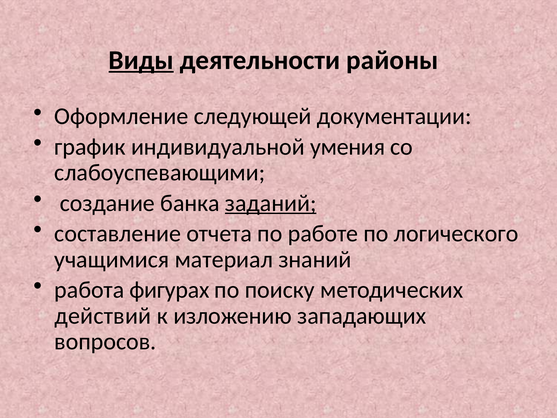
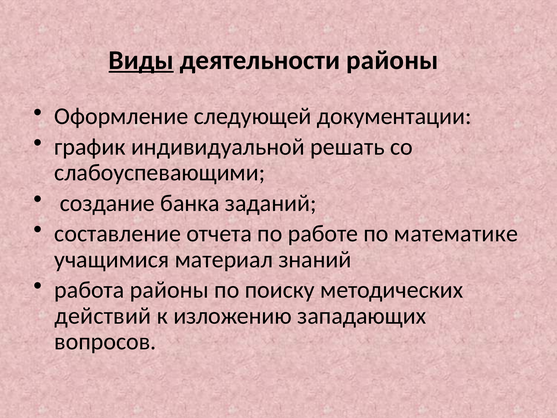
умения: умения -> решать
заданий underline: present -> none
логического: логического -> математике
работа фигурах: фигурах -> районы
